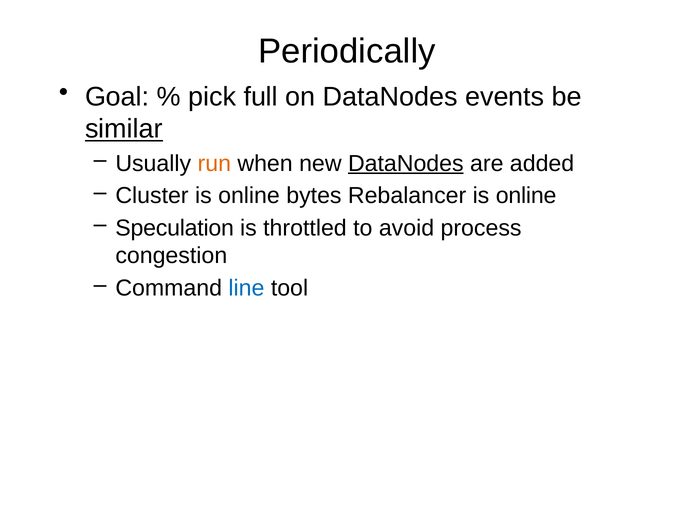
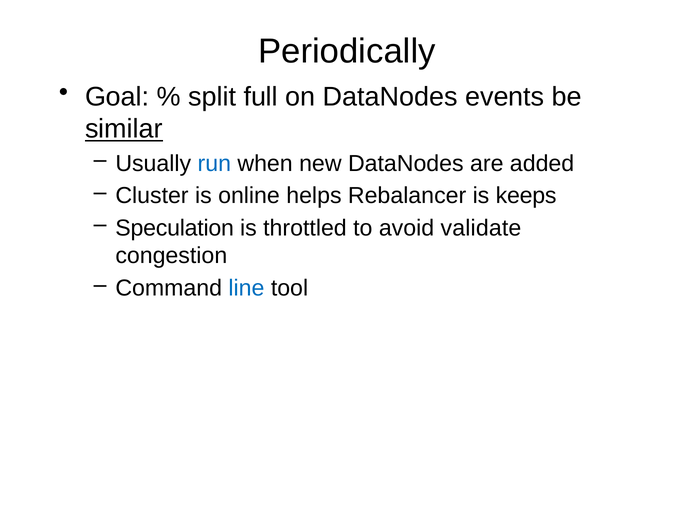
pick: pick -> split
run colour: orange -> blue
DataNodes at (406, 164) underline: present -> none
bytes: bytes -> helps
Rebalancer is online: online -> keeps
process: process -> validate
